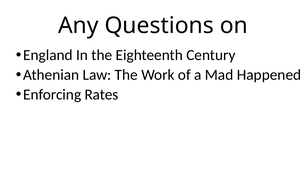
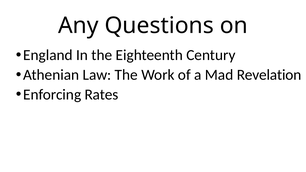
Happened: Happened -> Revelation
